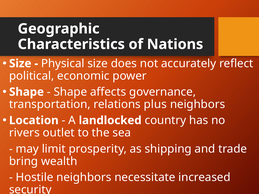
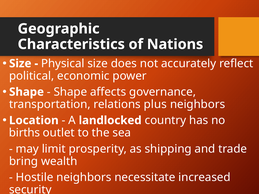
rivers: rivers -> births
